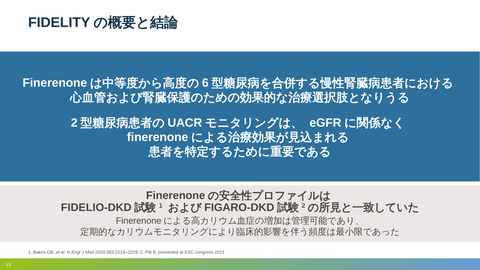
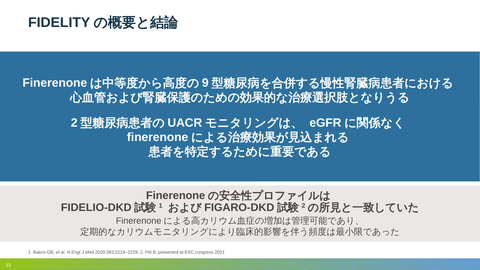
6: 6 -> 9
